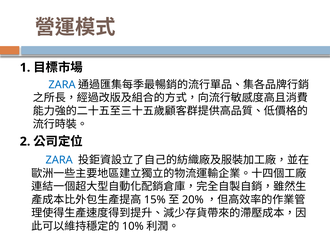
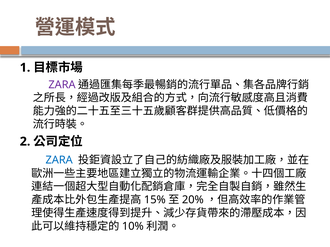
ZARA at (62, 85) colour: blue -> purple
